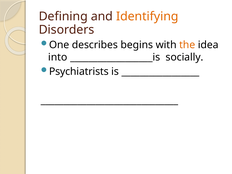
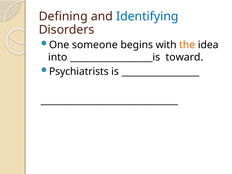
Identifying colour: orange -> blue
describes: describes -> someone
socially: socially -> toward
